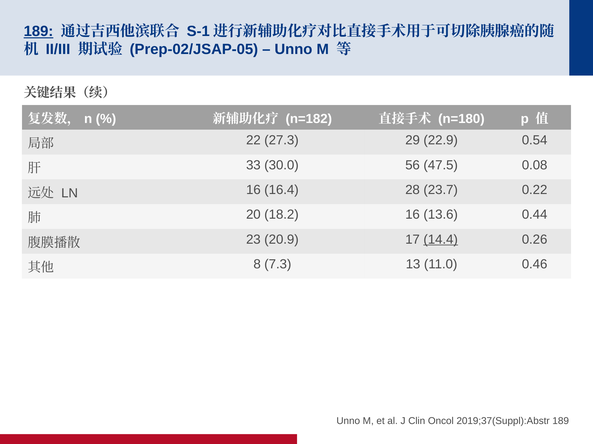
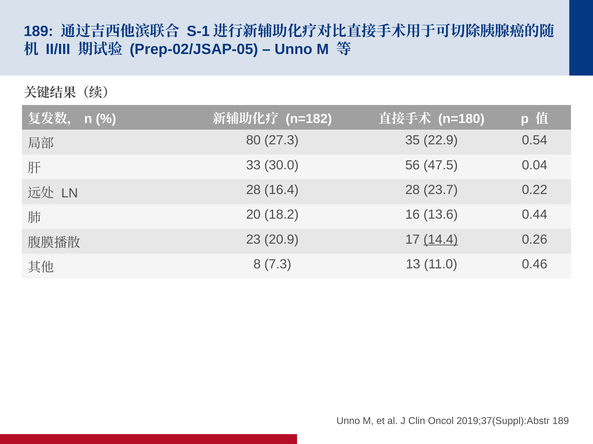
189 at (38, 31) underline: present -> none
22: 22 -> 80
29: 29 -> 35
0.08: 0.08 -> 0.04
LN 16: 16 -> 28
